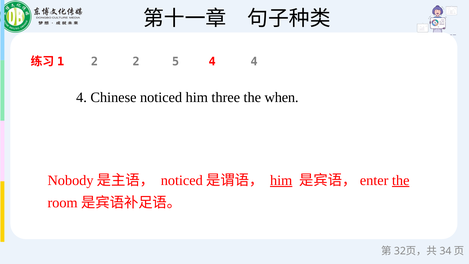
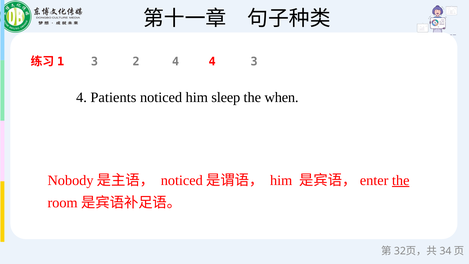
2 at (94, 62): 2 -> 3
2 5: 5 -> 4
4 4: 4 -> 3
Chinese: Chinese -> Patients
three: three -> sleep
him at (281, 180) underline: present -> none
